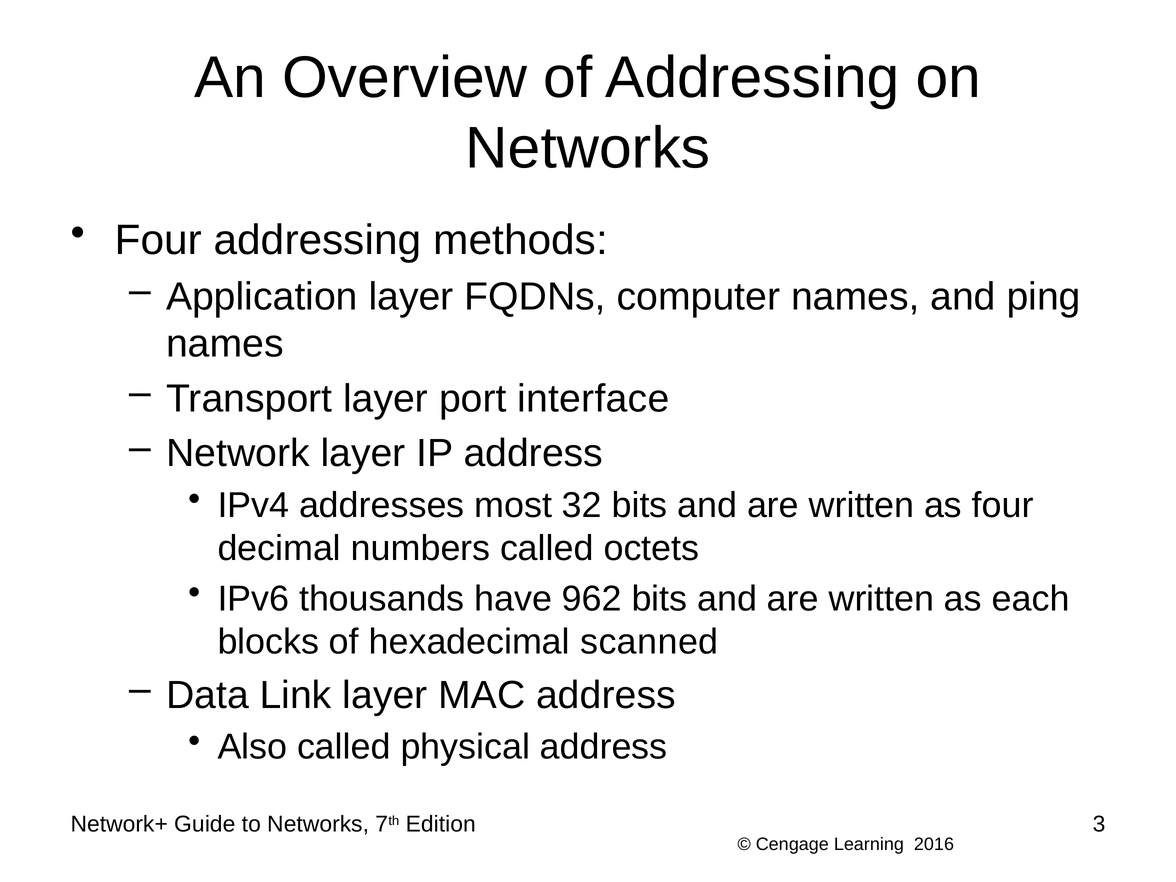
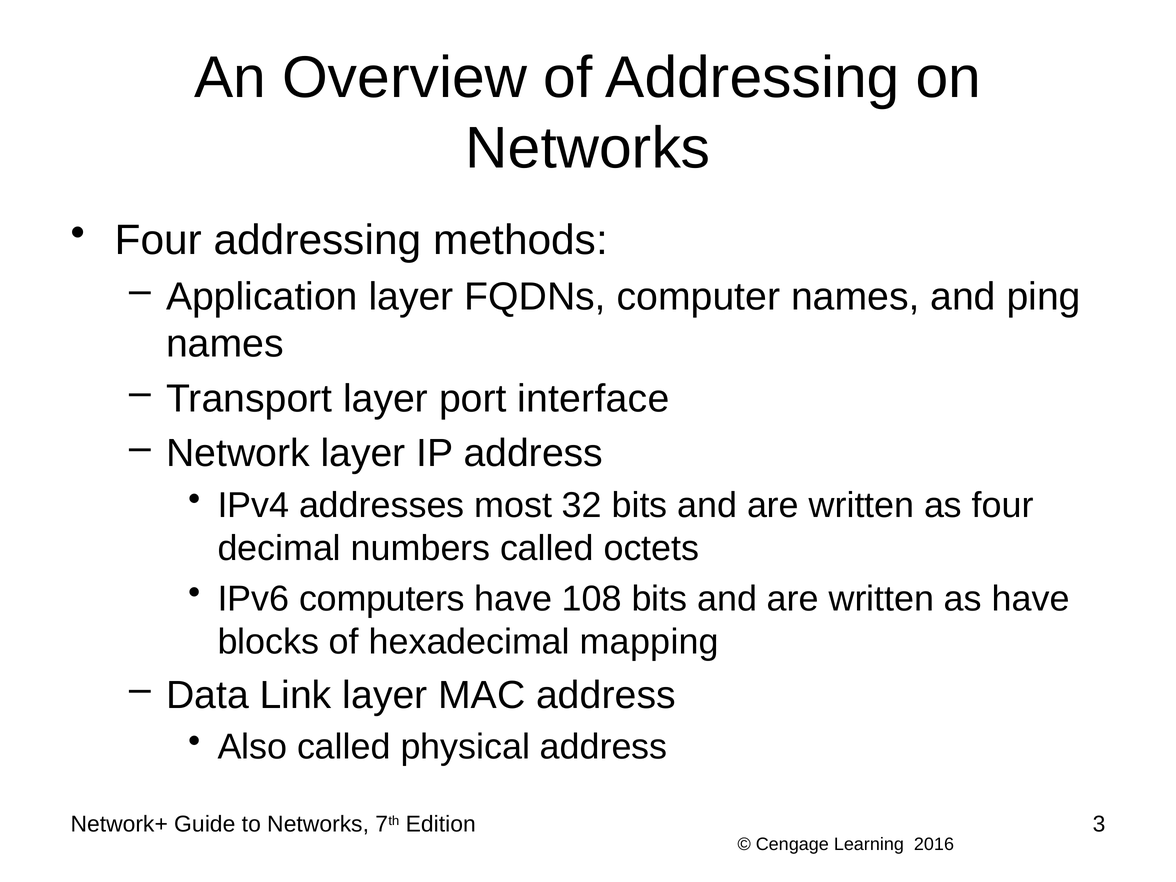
thousands: thousands -> computers
962: 962 -> 108
as each: each -> have
scanned: scanned -> mapping
